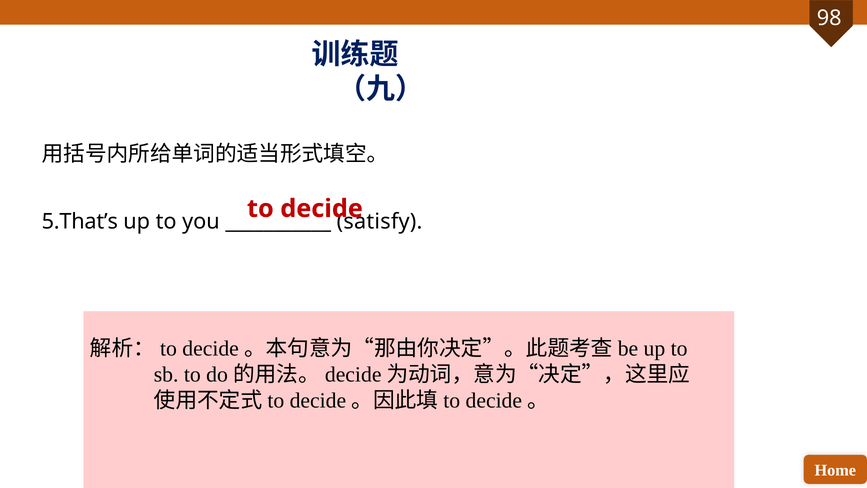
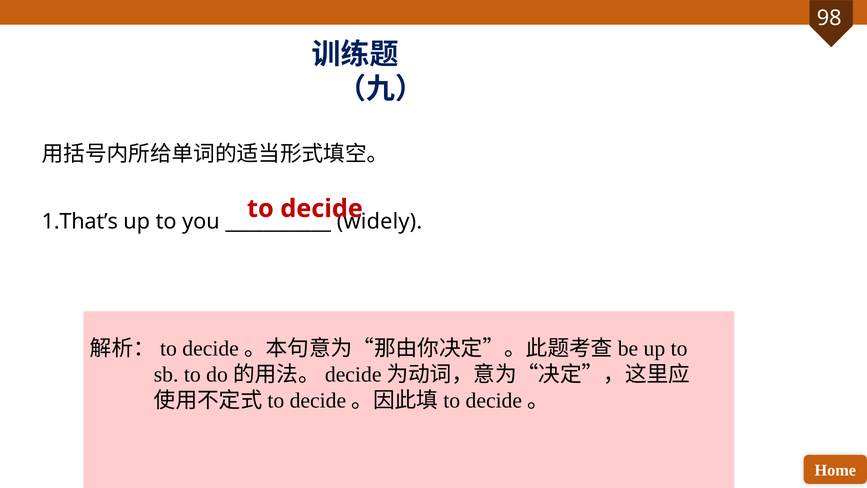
5.That’s: 5.That’s -> 1.That’s
satisfy: satisfy -> widely
